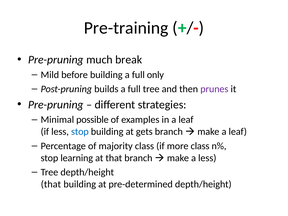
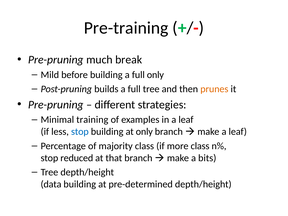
prunes colour: purple -> orange
possible: possible -> training
at gets: gets -> only
learning: learning -> reduced
a less: less -> bits
that at (51, 184): that -> data
